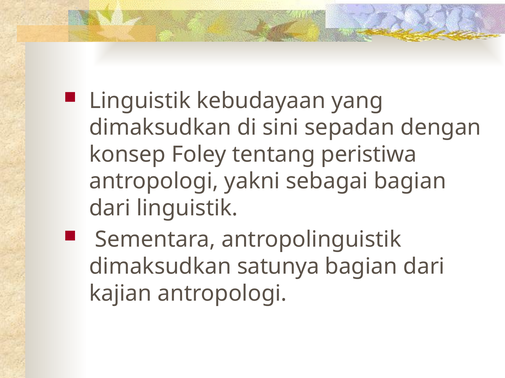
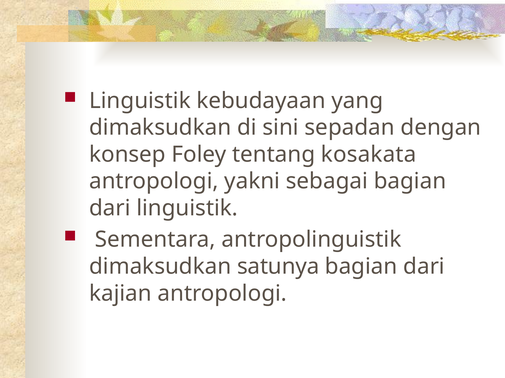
peristiwa: peristiwa -> kosakata
